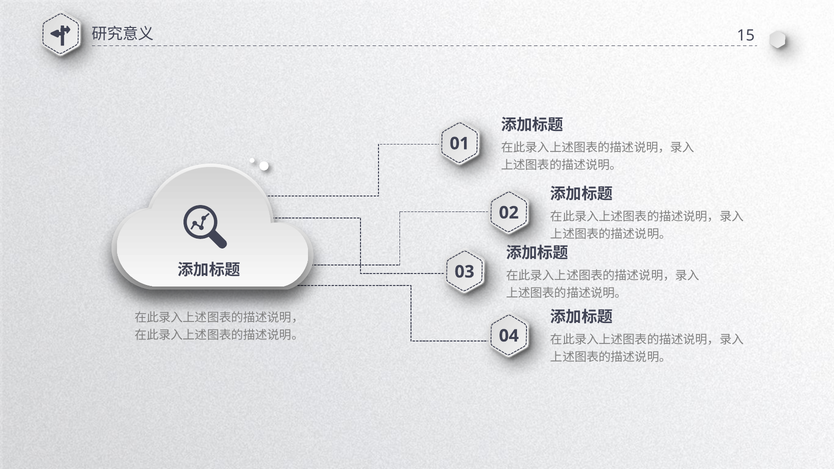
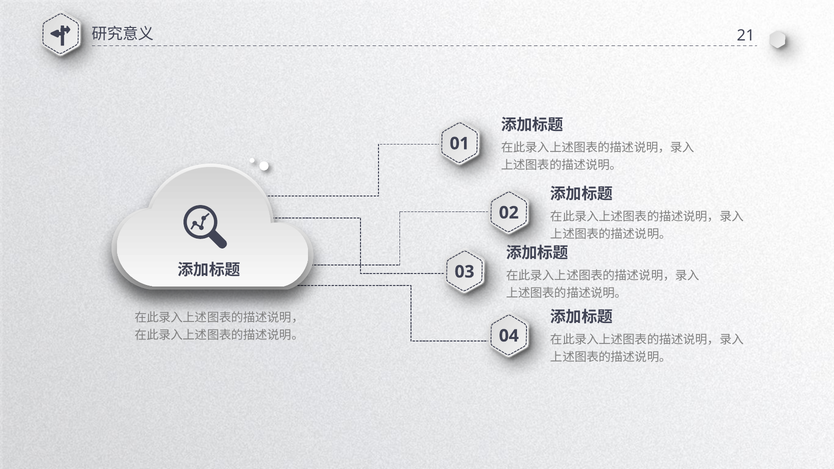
15: 15 -> 21
